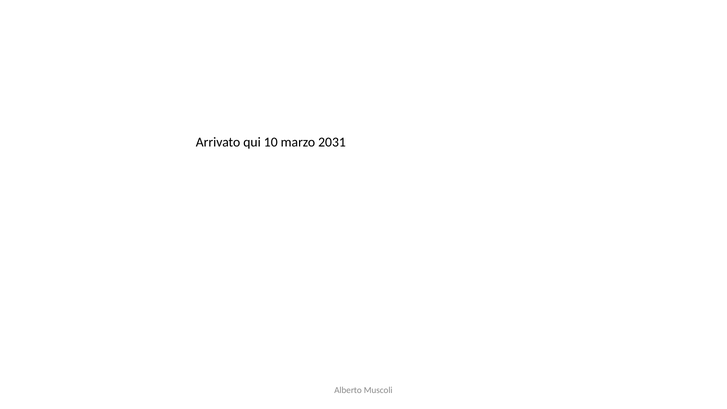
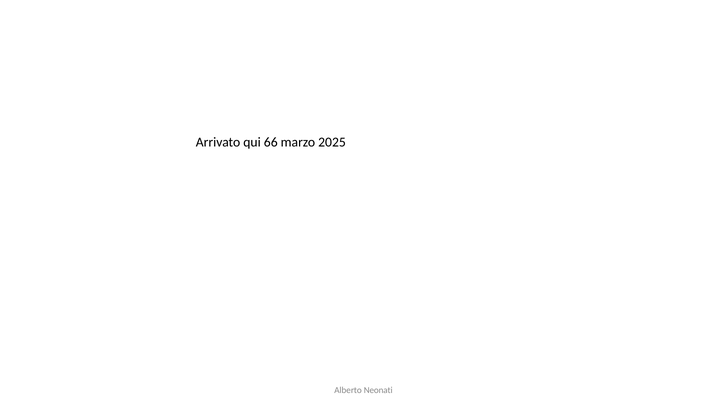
10: 10 -> 66
2031: 2031 -> 2025
Muscoli: Muscoli -> Neonati
